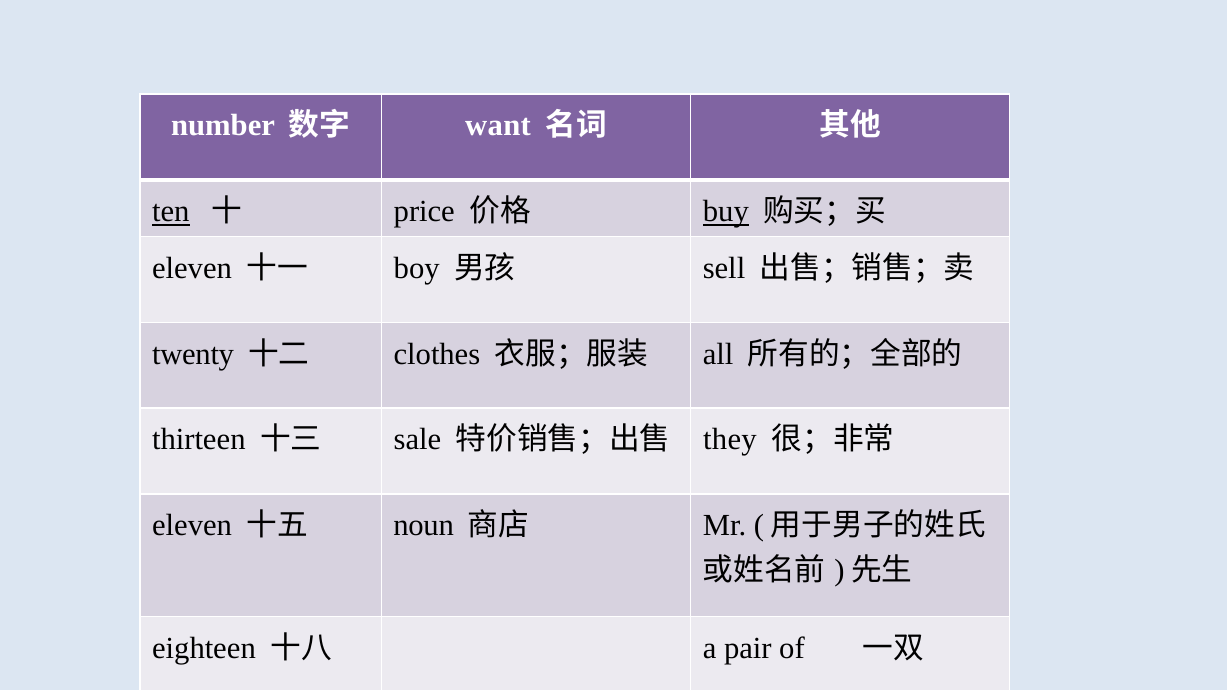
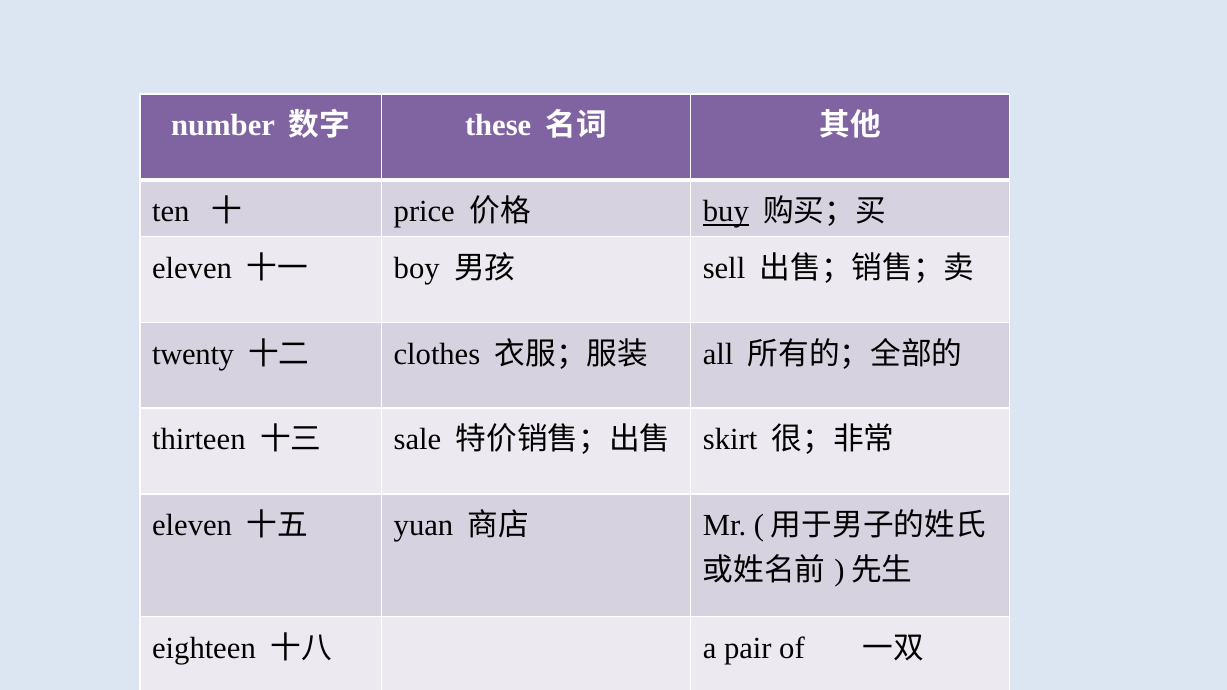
want: want -> these
ten underline: present -> none
they: they -> skirt
noun: noun -> yuan
